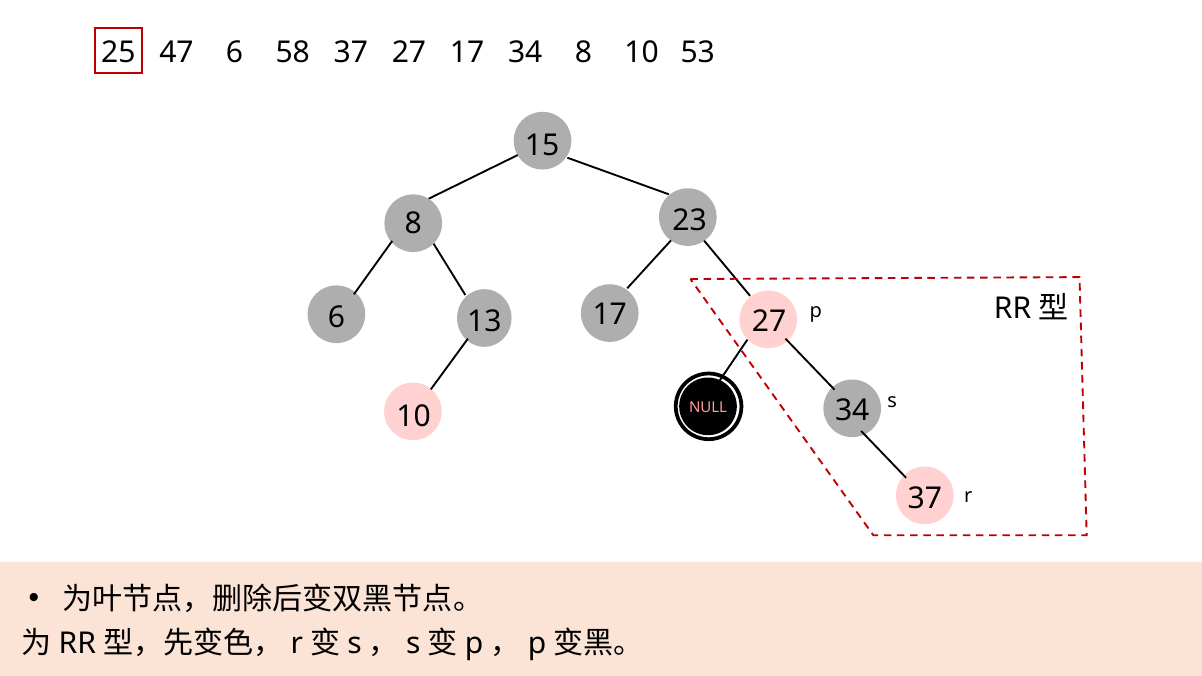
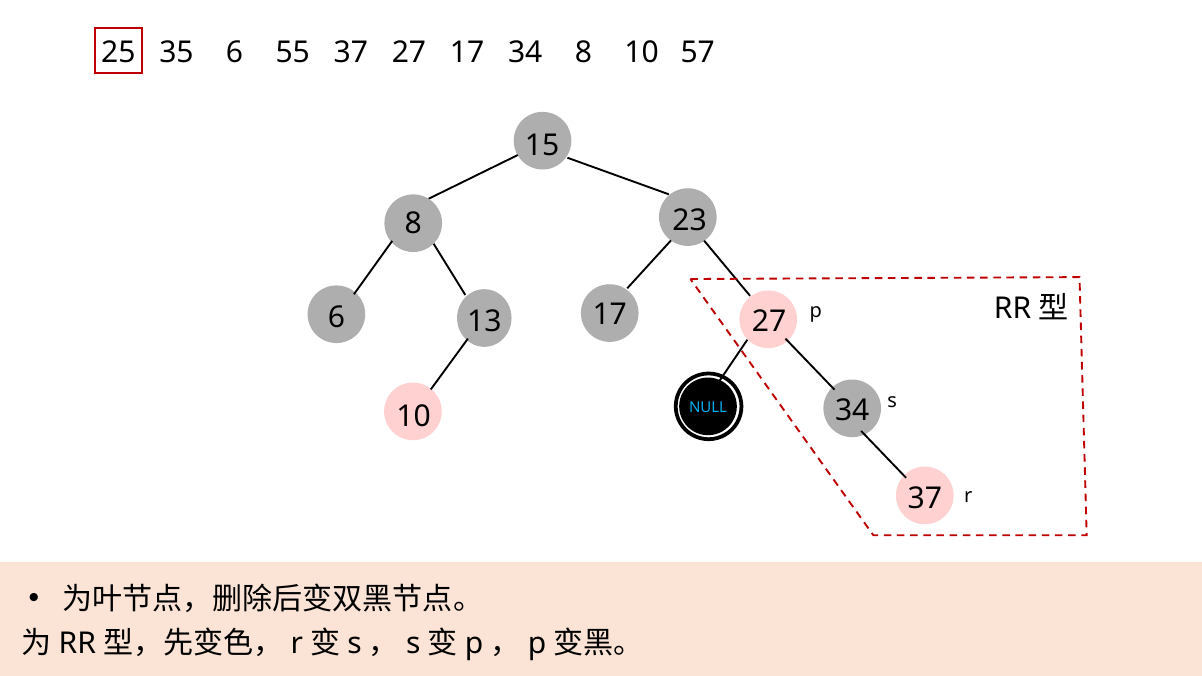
47: 47 -> 35
58: 58 -> 55
53: 53 -> 57
NULL colour: pink -> light blue
